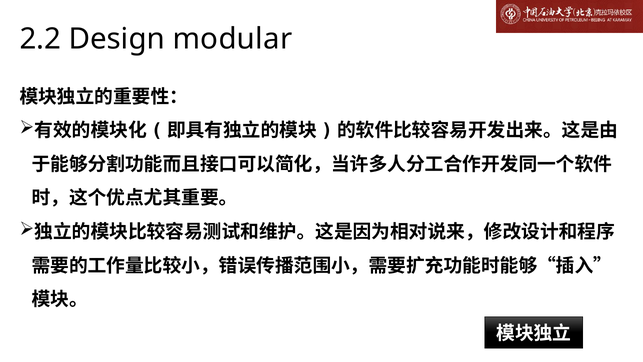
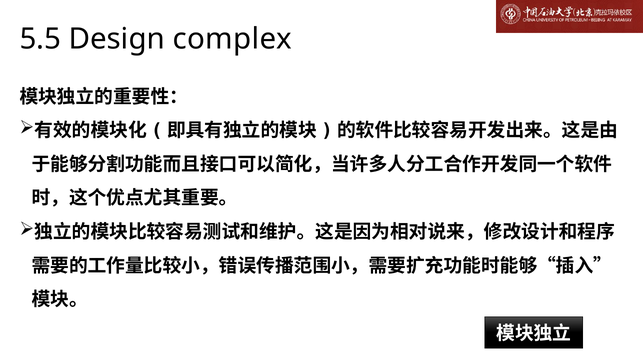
2.2: 2.2 -> 5.5
modular: modular -> complex
